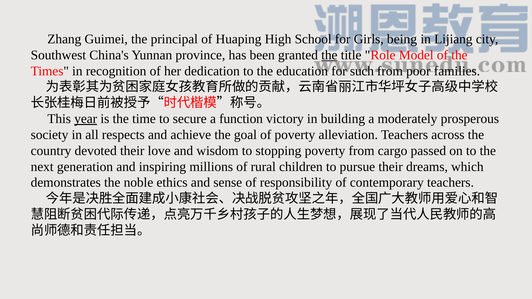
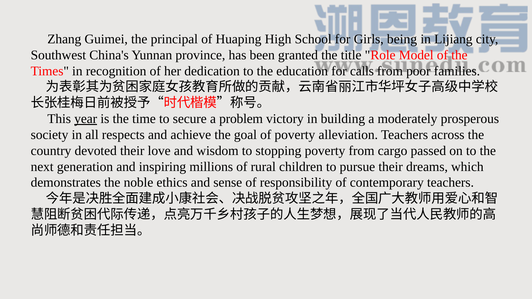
the at (329, 55) underline: present -> none
such: such -> calls
function: function -> problem
